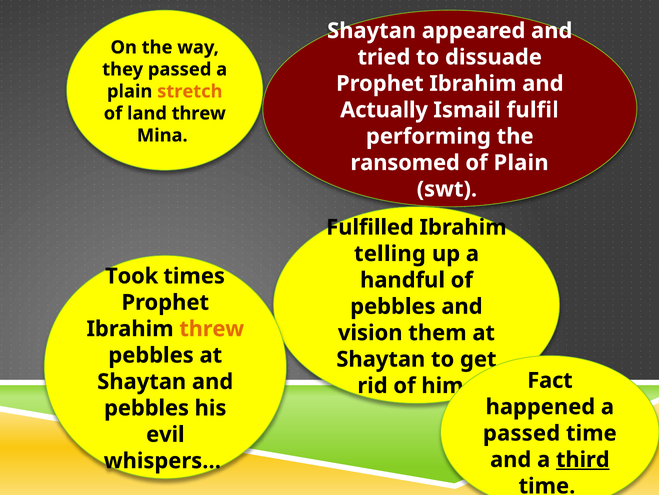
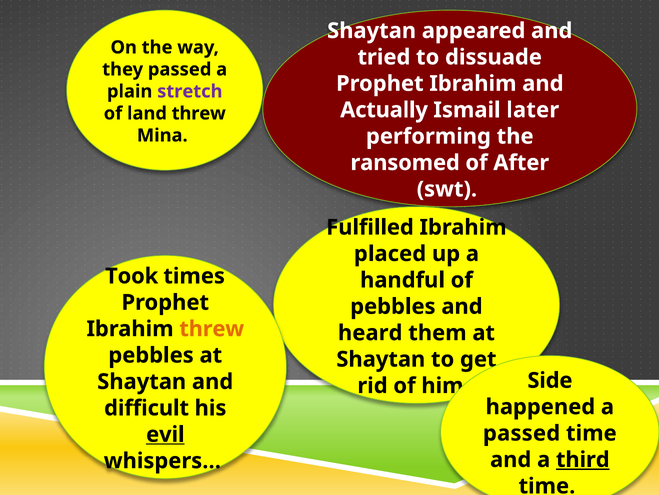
stretch colour: orange -> purple
fulfil: fulfil -> later
of Plain: Plain -> After
telling: telling -> placed
vision: vision -> heard
Fact: Fact -> Side
pebbles at (147, 408): pebbles -> difficult
evil underline: none -> present
